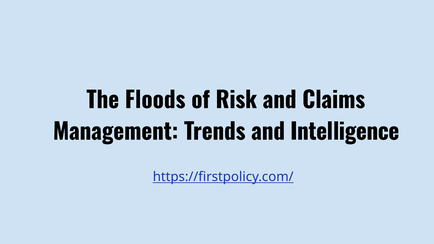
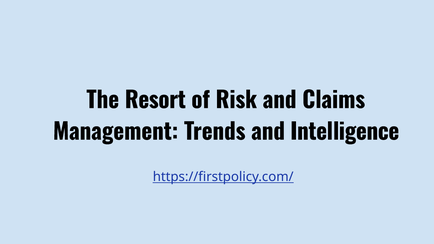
Floods: Floods -> Resort
